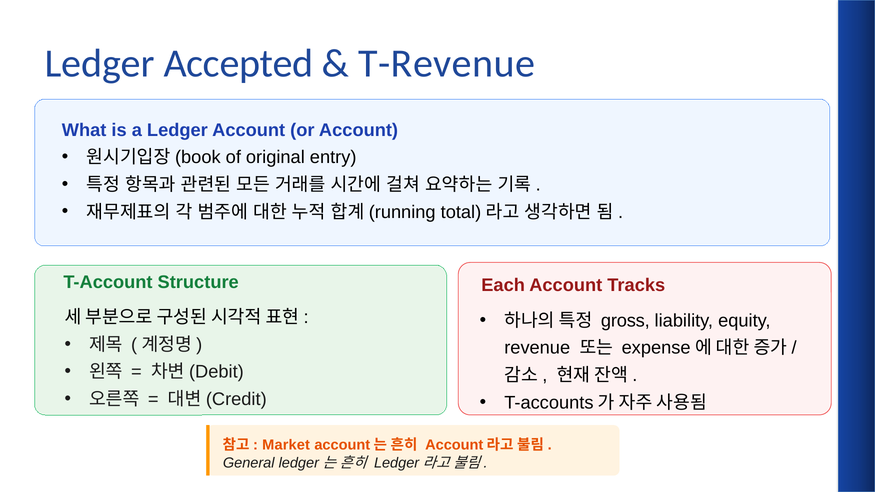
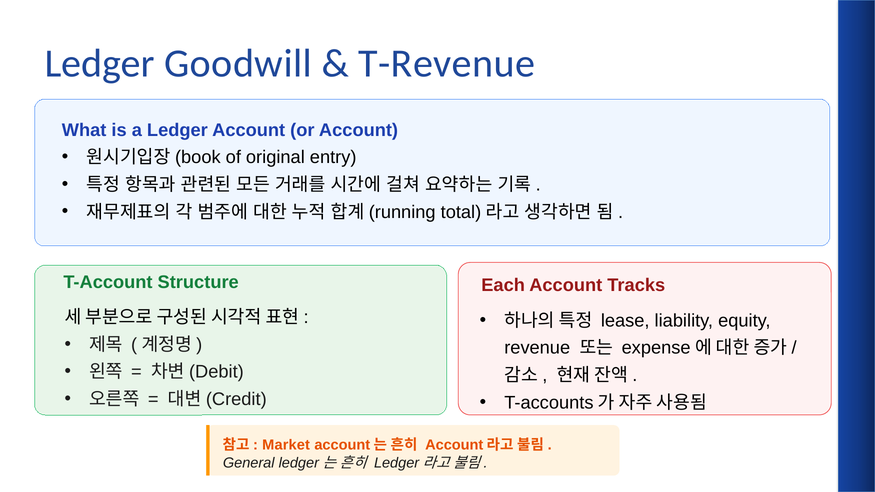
Accepted: Accepted -> Goodwill
gross: gross -> lease
